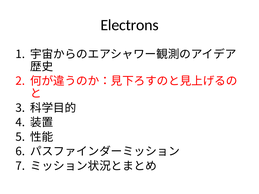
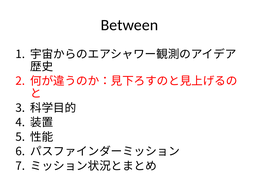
Electrons: Electrons -> Between
